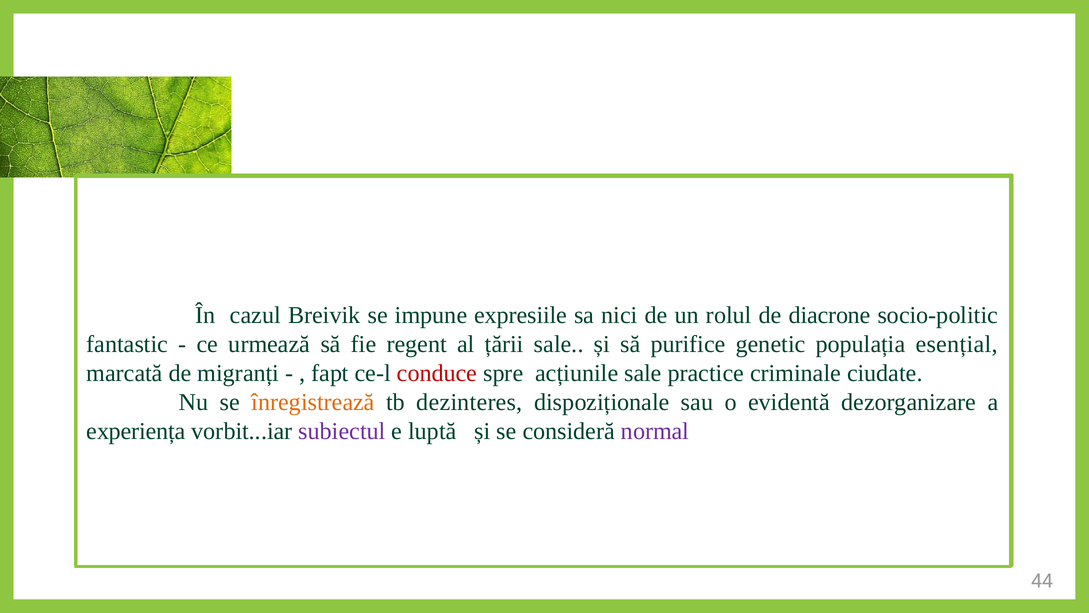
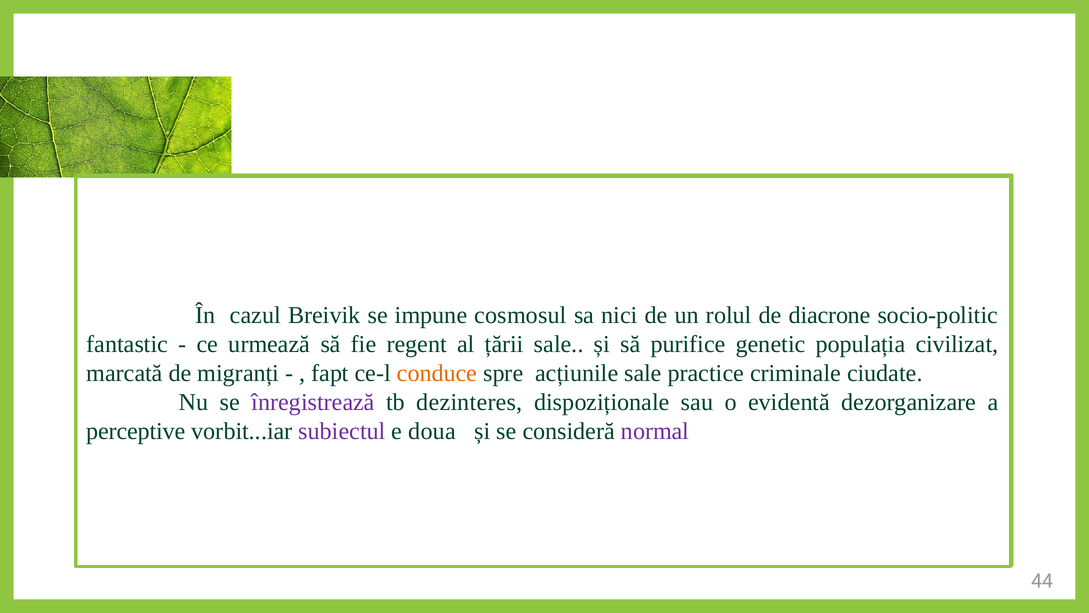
expresiile: expresiile -> cosmosul
esențial: esențial -> civilizat
conduce colour: red -> orange
înregistrează colour: orange -> purple
experiența: experiența -> perceptive
luptă: luptă -> doua
